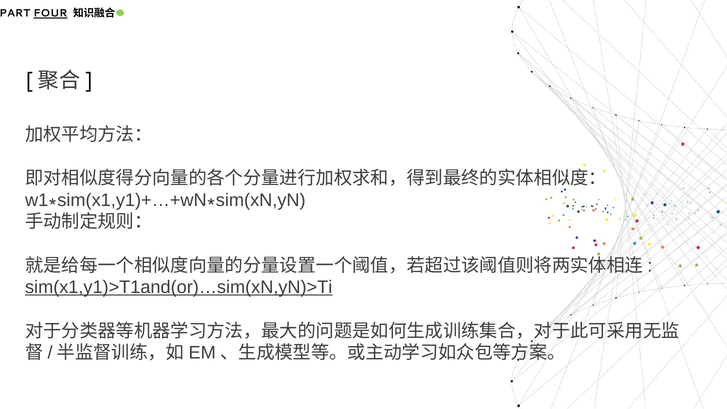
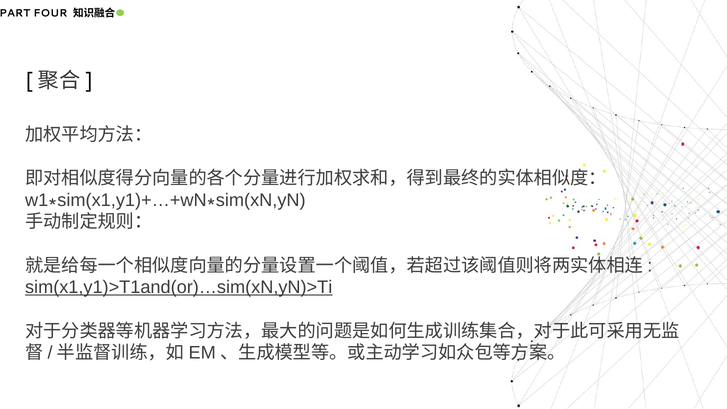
FOUR underline: present -> none
